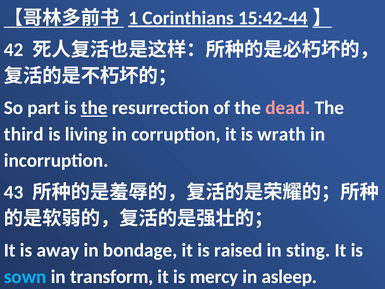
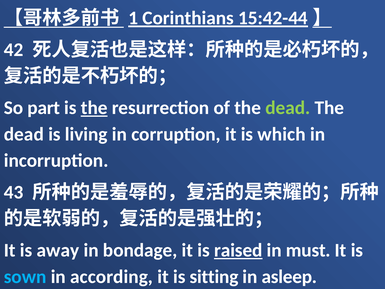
dead at (288, 108) colour: pink -> light green
third at (24, 134): third -> dead
wrath: wrath -> which
raised underline: none -> present
sting: sting -> must
transform: transform -> according
mercy: mercy -> sitting
